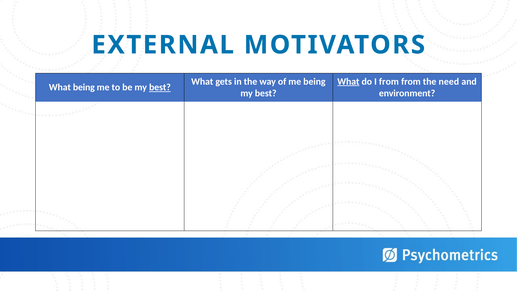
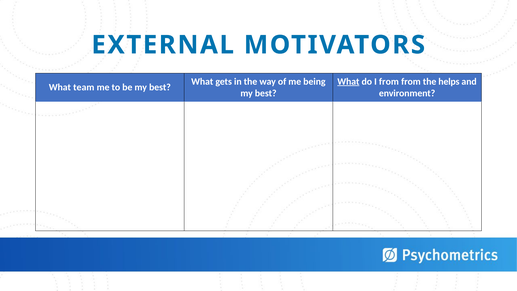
need: need -> helps
What being: being -> team
best at (160, 87) underline: present -> none
